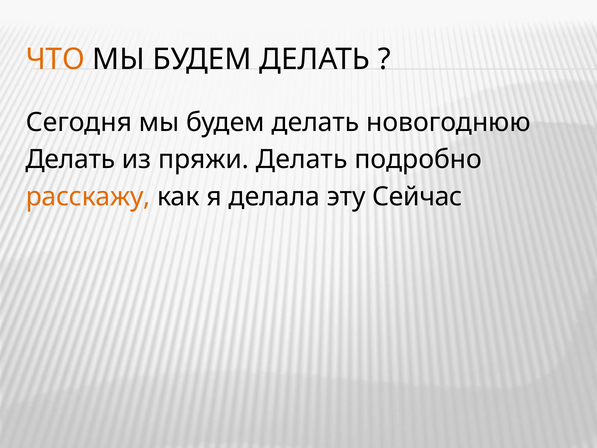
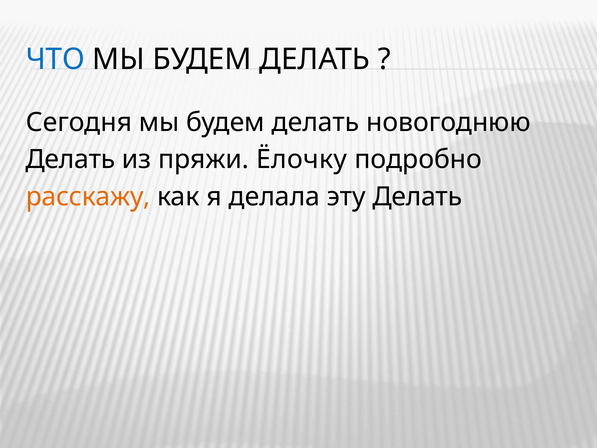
ЧТО colour: orange -> blue
пряжи Делать: Делать -> Ёлочку
эту Сейчас: Сейчас -> Делать
